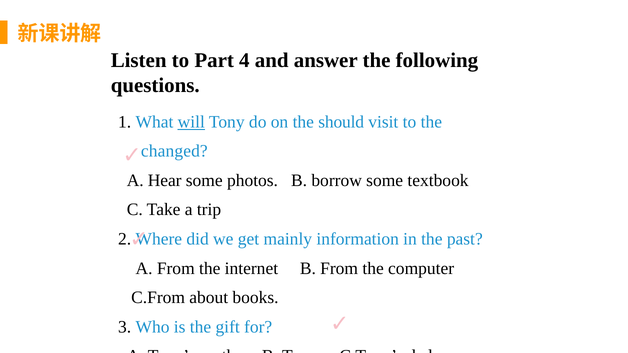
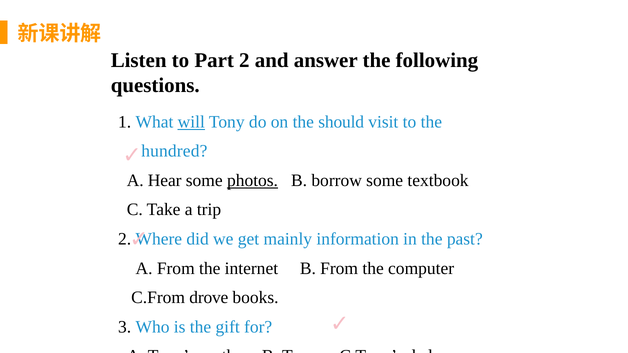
Part 4: 4 -> 2
changed: changed -> hundred
photos underline: none -> present
about: about -> drove
